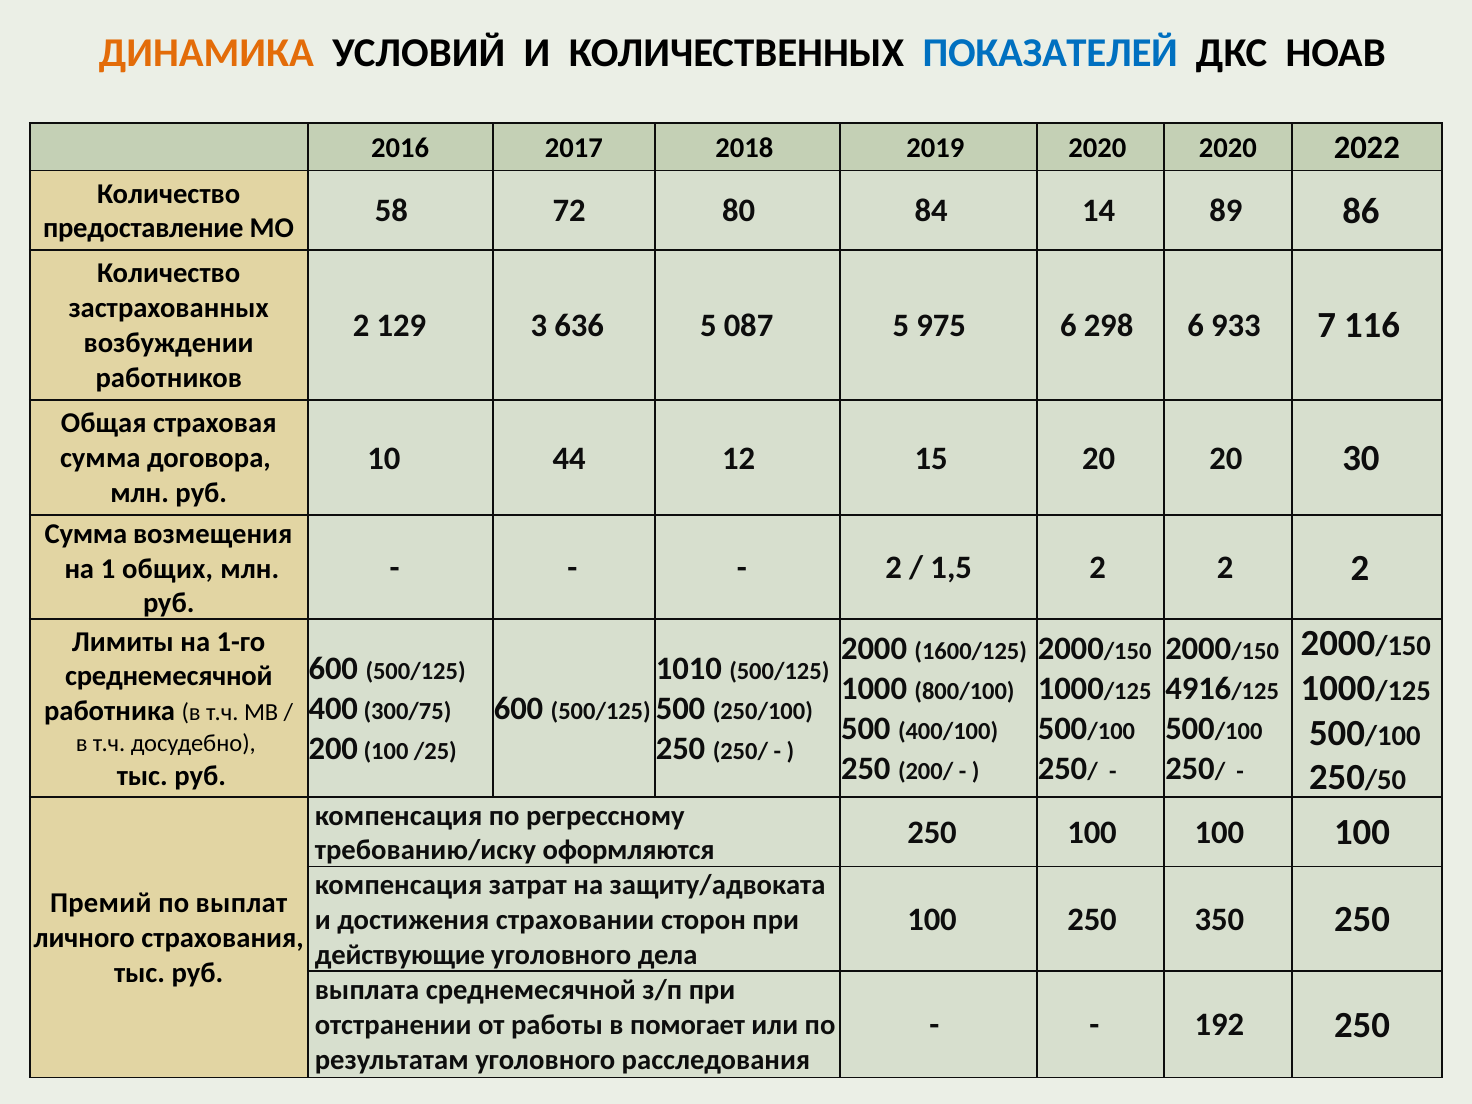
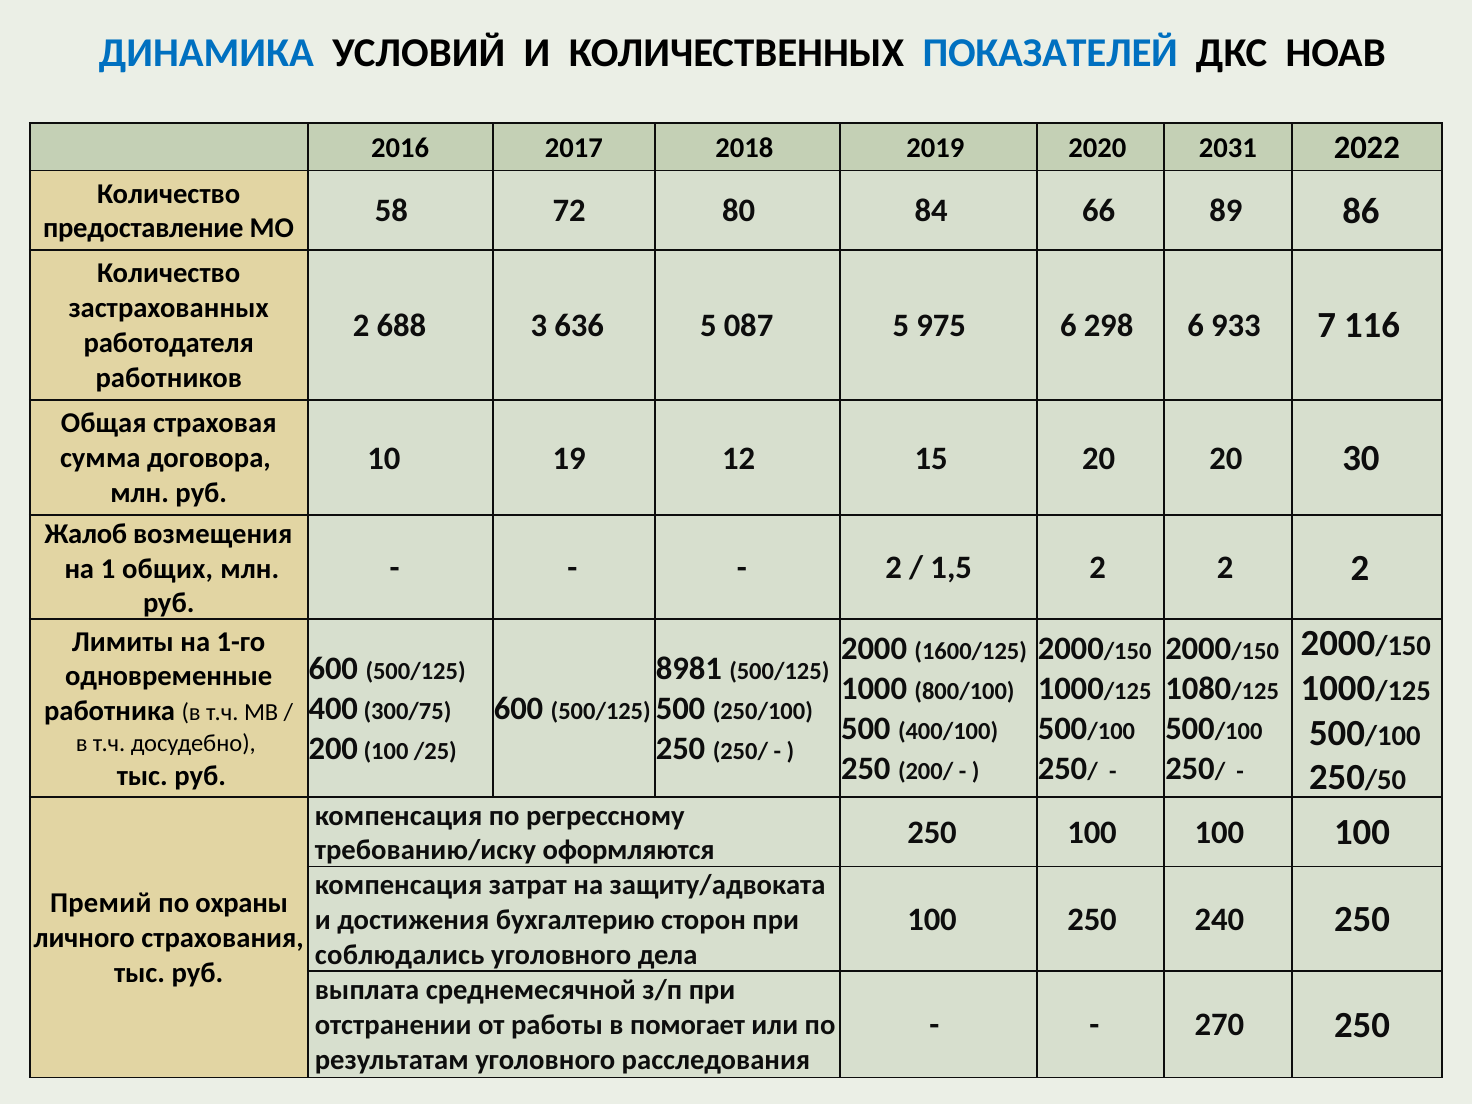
ДИНАМИКА colour: orange -> blue
2020 2020: 2020 -> 2031
14: 14 -> 66
129: 129 -> 688
возбуждении: возбуждении -> работодателя
44: 44 -> 19
Сумма at (86, 534): Сумма -> Жалоб
1010: 1010 -> 8981
среднемесячной at (169, 677): среднемесячной -> одновременные
4916: 4916 -> 1080
выплат: выплат -> охраны
350: 350 -> 240
страховании: страховании -> бухгалтерию
действующие: действующие -> соблюдались
192: 192 -> 270
